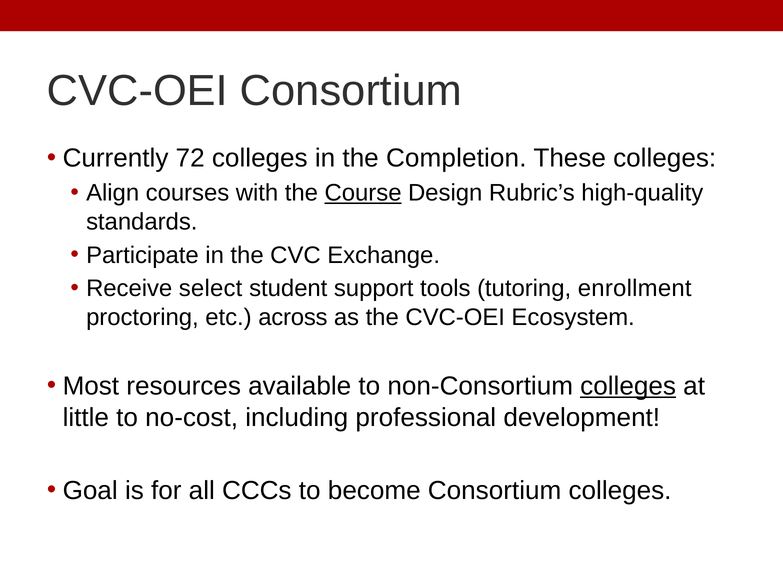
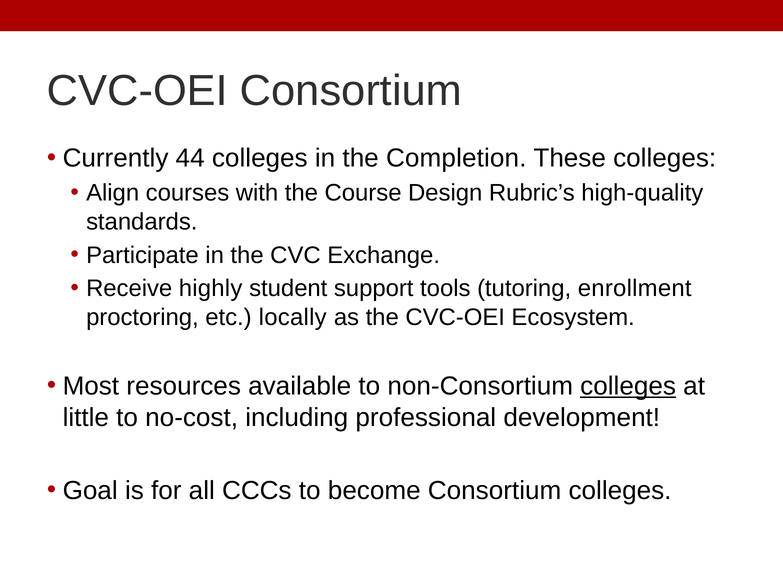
72: 72 -> 44
Course underline: present -> none
select: select -> highly
across: across -> locally
